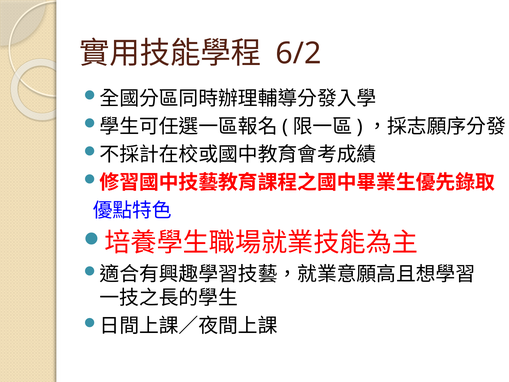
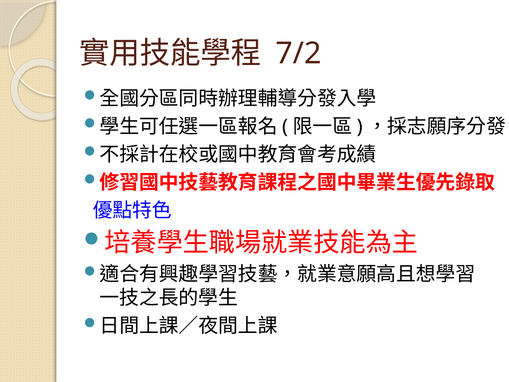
6/2: 6/2 -> 7/2
